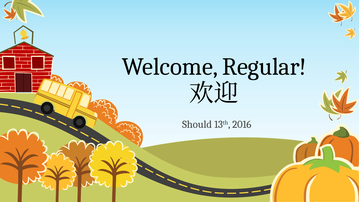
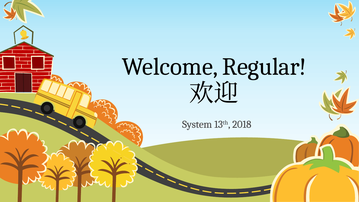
Should: Should -> System
2016: 2016 -> 2018
